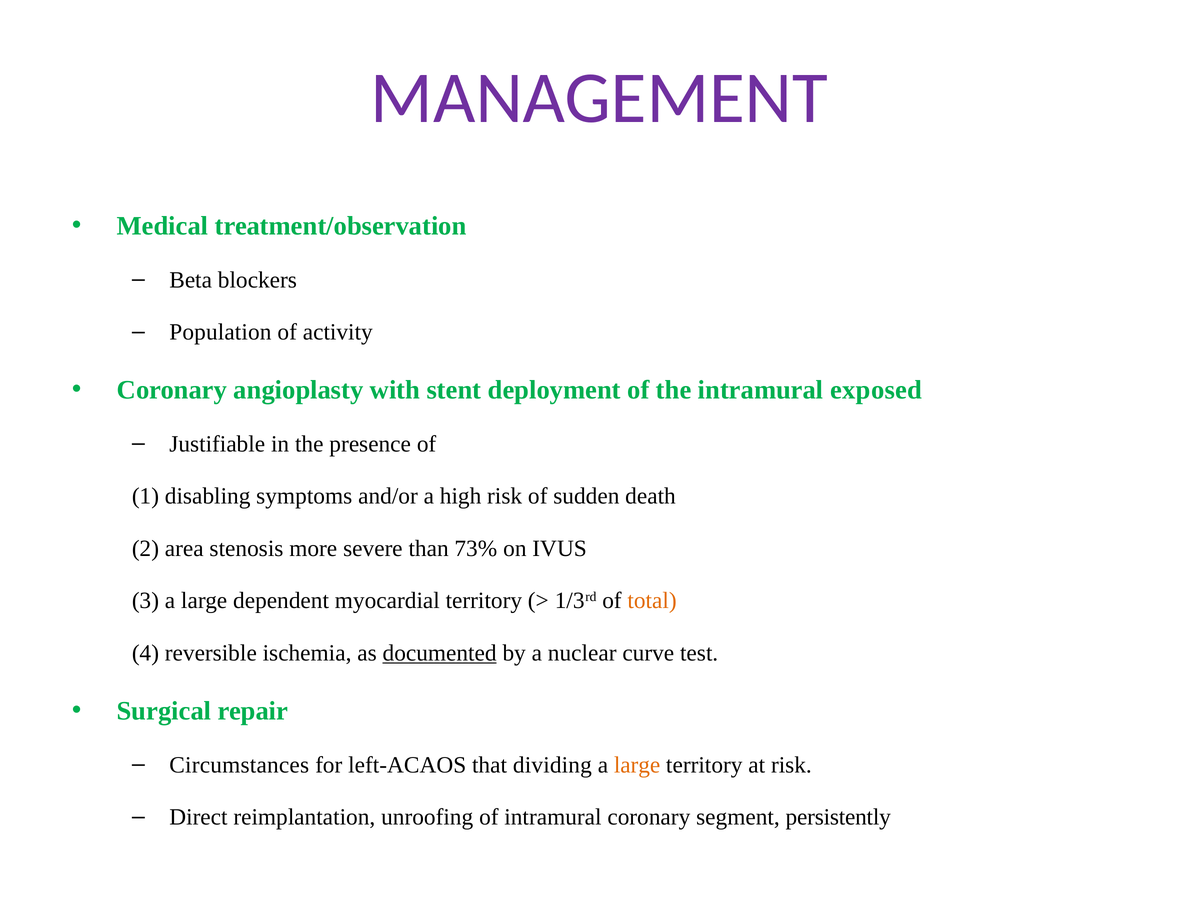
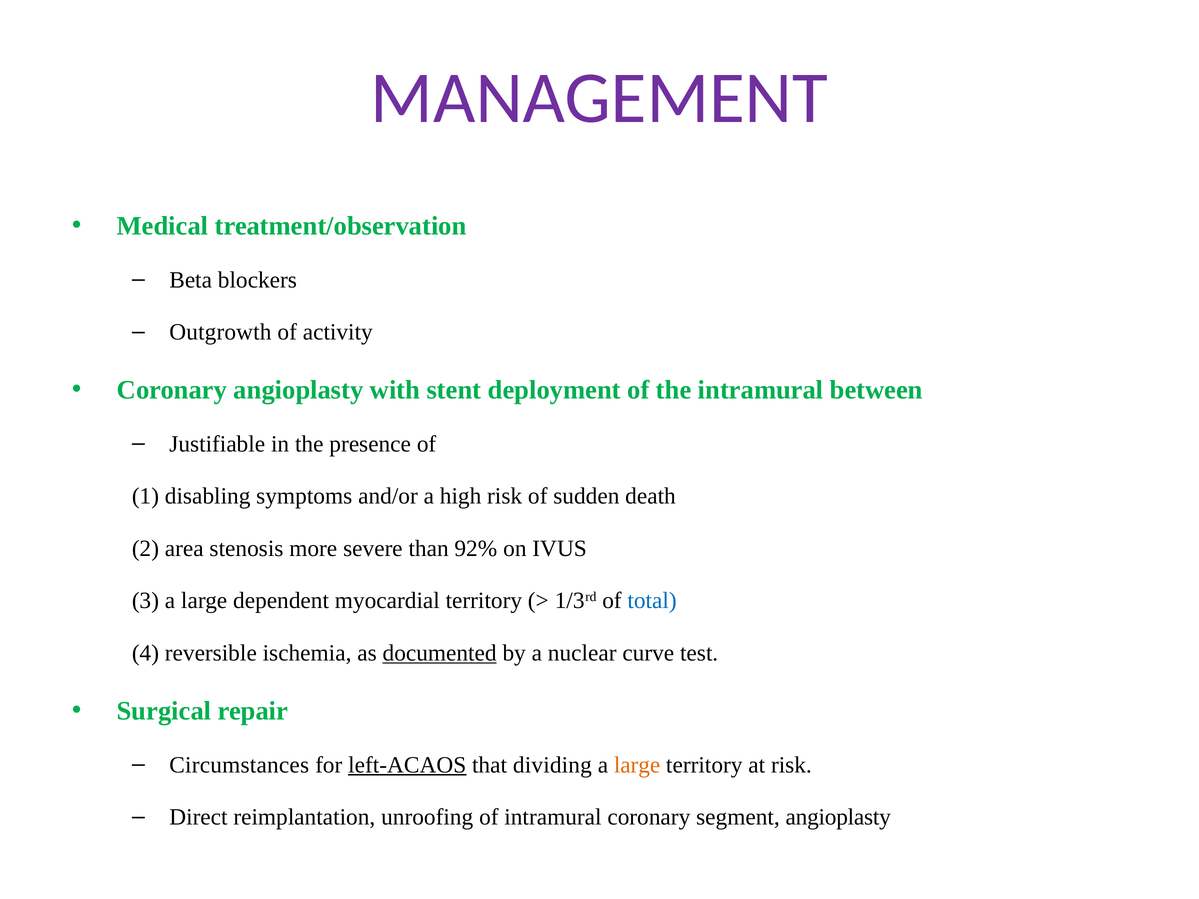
Population: Population -> Outgrowth
exposed: exposed -> between
73%: 73% -> 92%
total colour: orange -> blue
left-ACAOS underline: none -> present
segment persistently: persistently -> angioplasty
